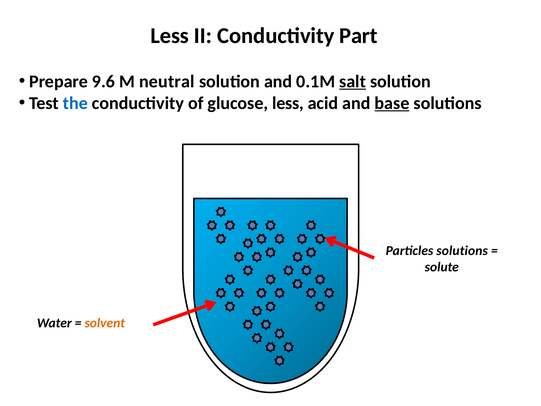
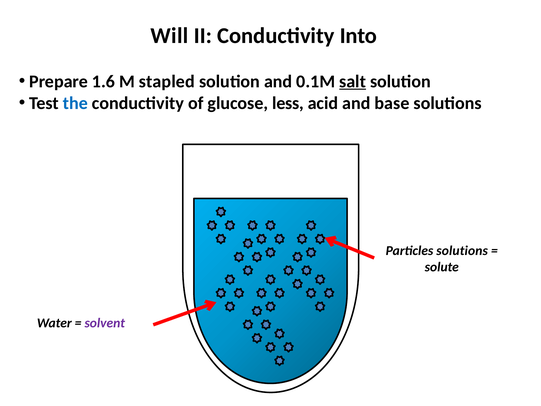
Less at (170, 36): Less -> Will
Part: Part -> Into
9.6: 9.6 -> 1.6
neutral: neutral -> stapled
base underline: present -> none
solvent colour: orange -> purple
